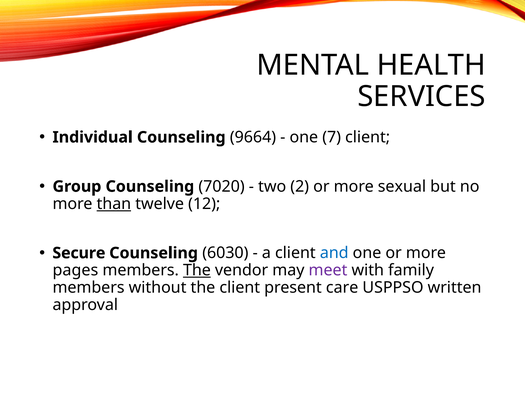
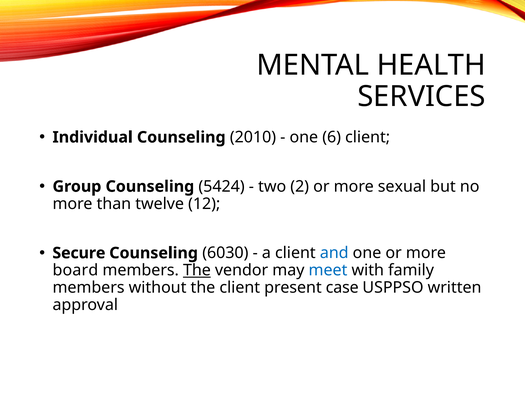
9664: 9664 -> 2010
7: 7 -> 6
7020: 7020 -> 5424
than underline: present -> none
pages: pages -> board
meet colour: purple -> blue
care: care -> case
